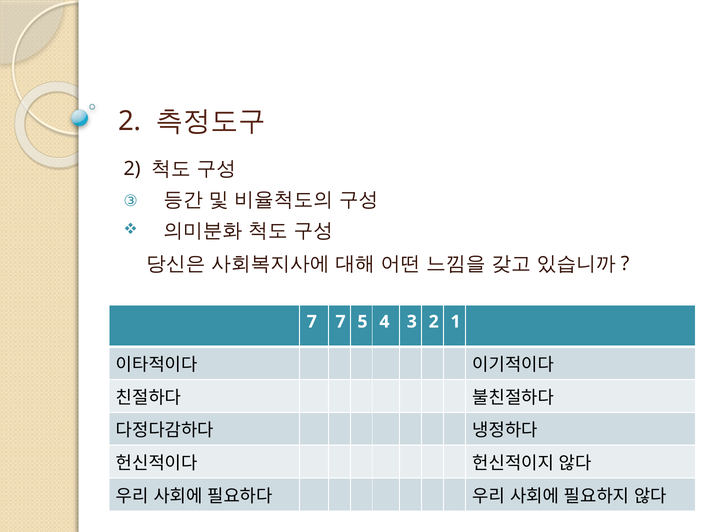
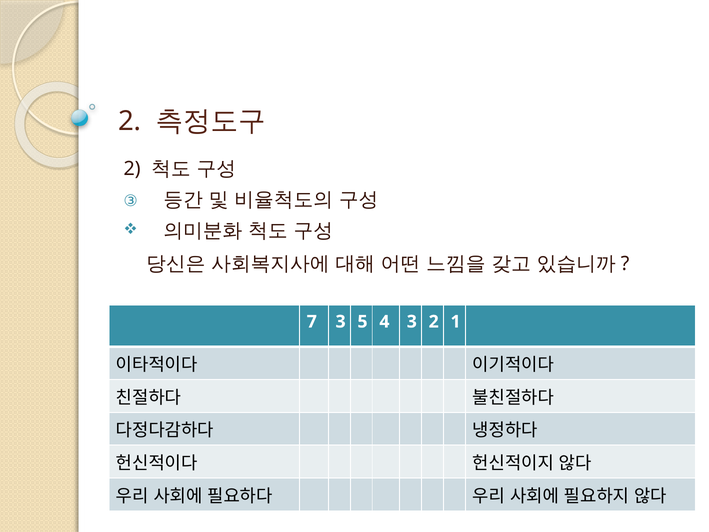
7 7: 7 -> 3
